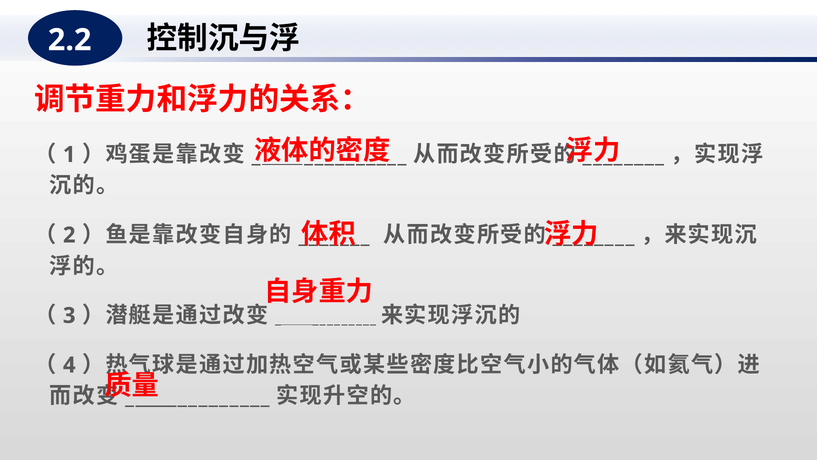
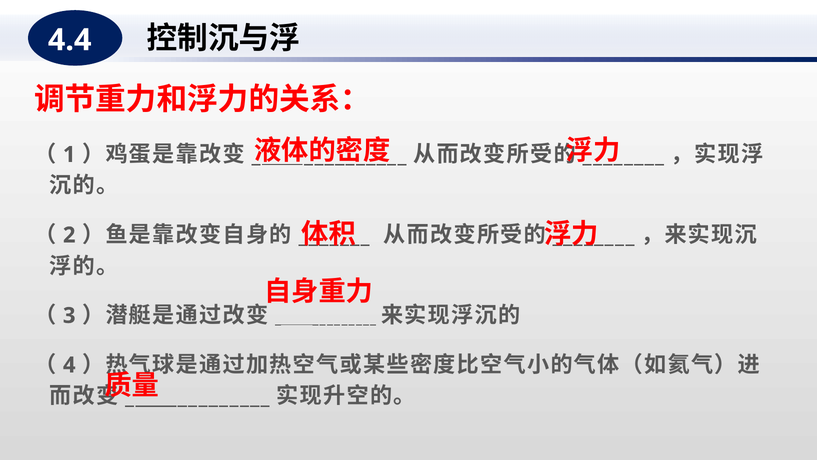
2.2: 2.2 -> 4.4
